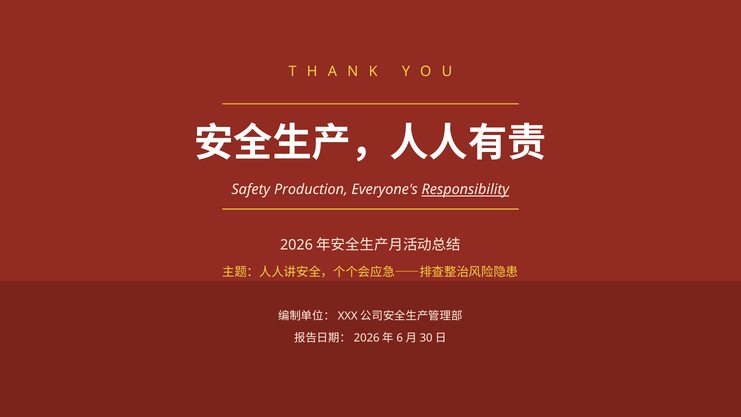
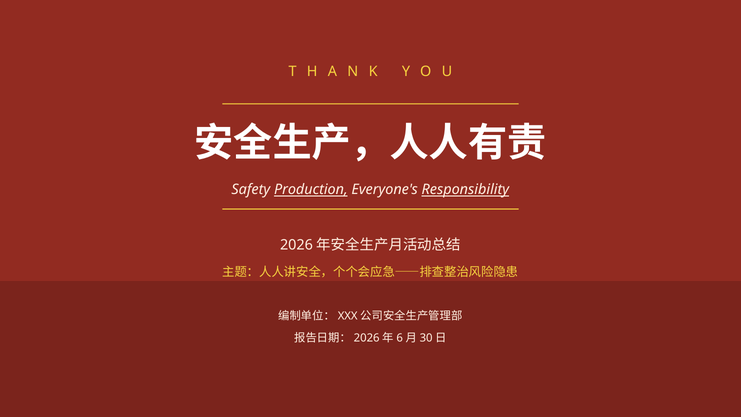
Production underline: none -> present
